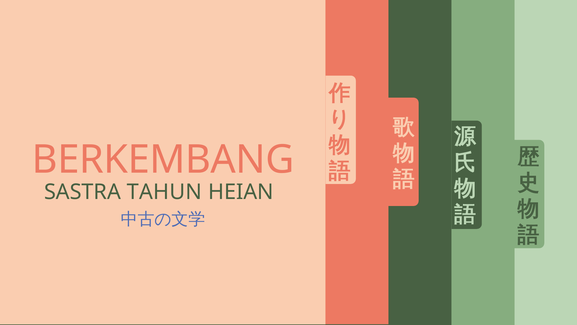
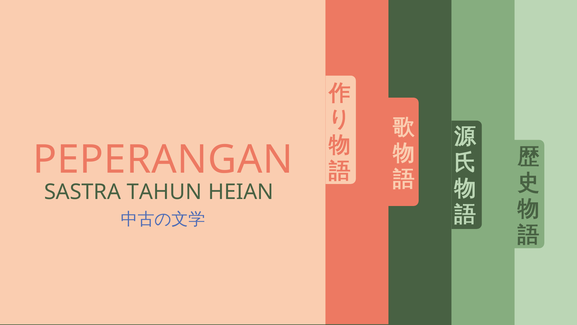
BERKEMBANG: BERKEMBANG -> PEPERANGAN
